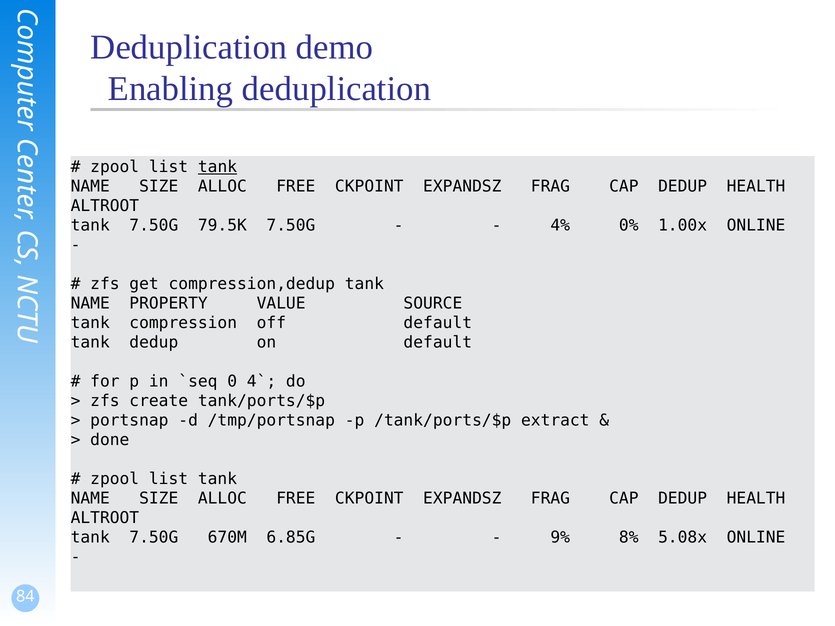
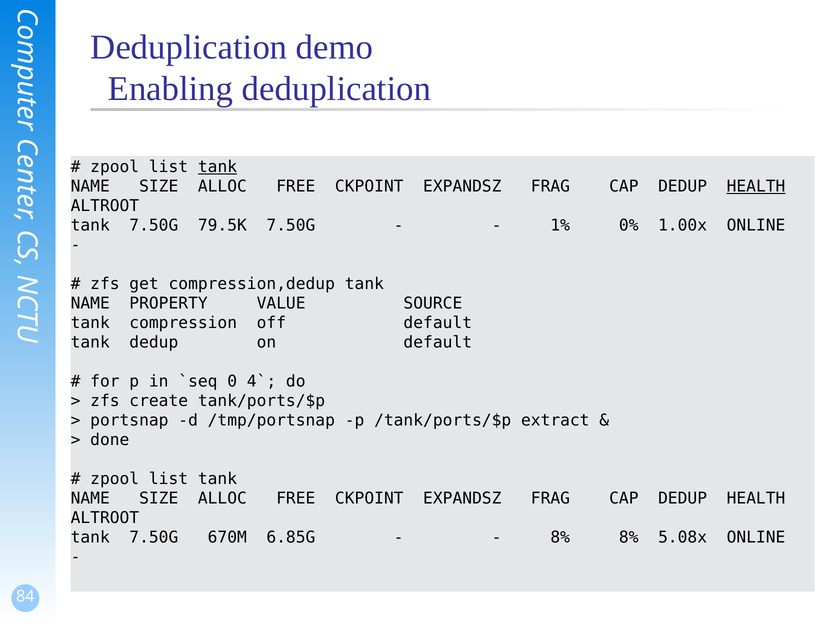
HEALTH at (756, 187) underline: none -> present
4%: 4% -> 1%
9% at (560, 537): 9% -> 8%
